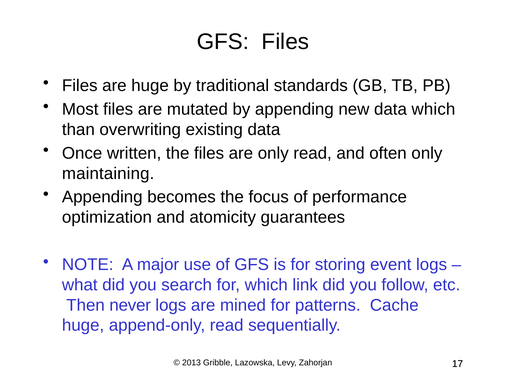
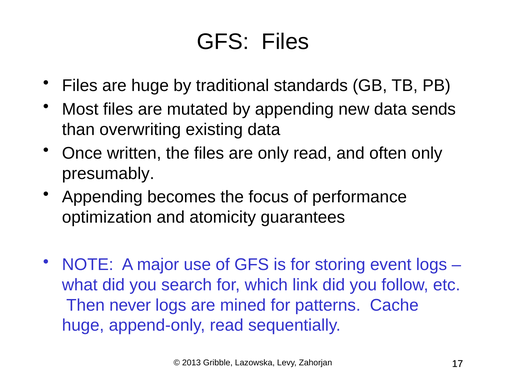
data which: which -> sends
maintaining: maintaining -> presumably
